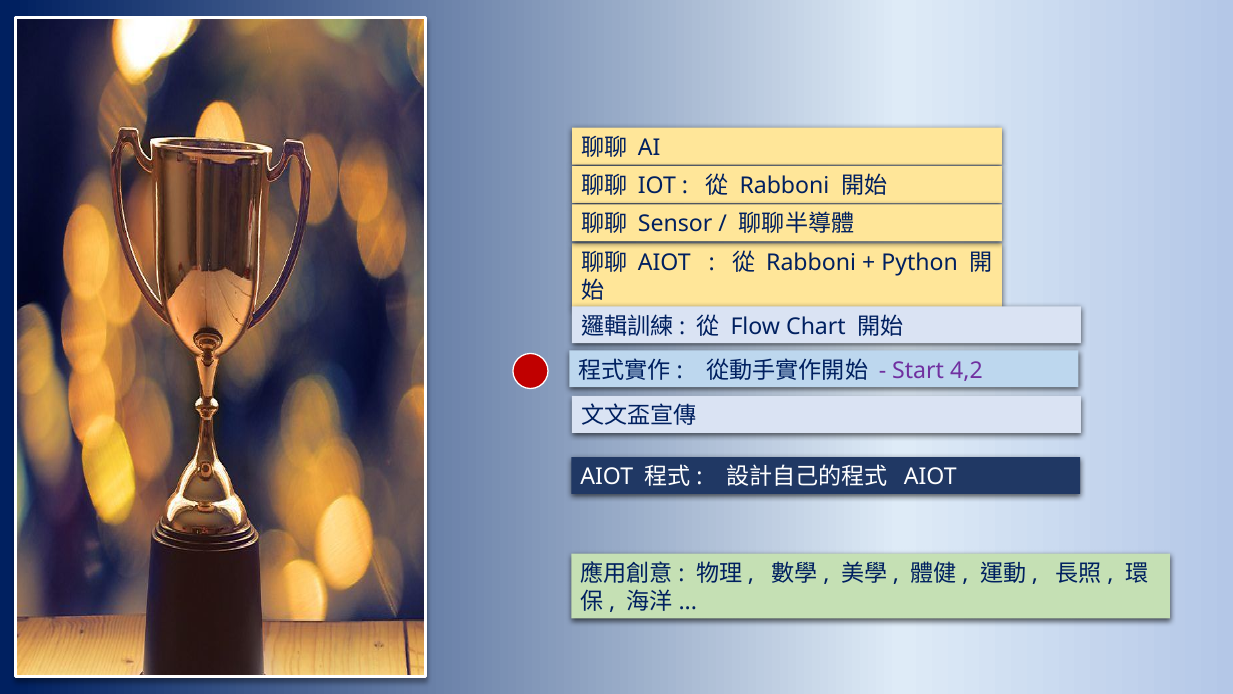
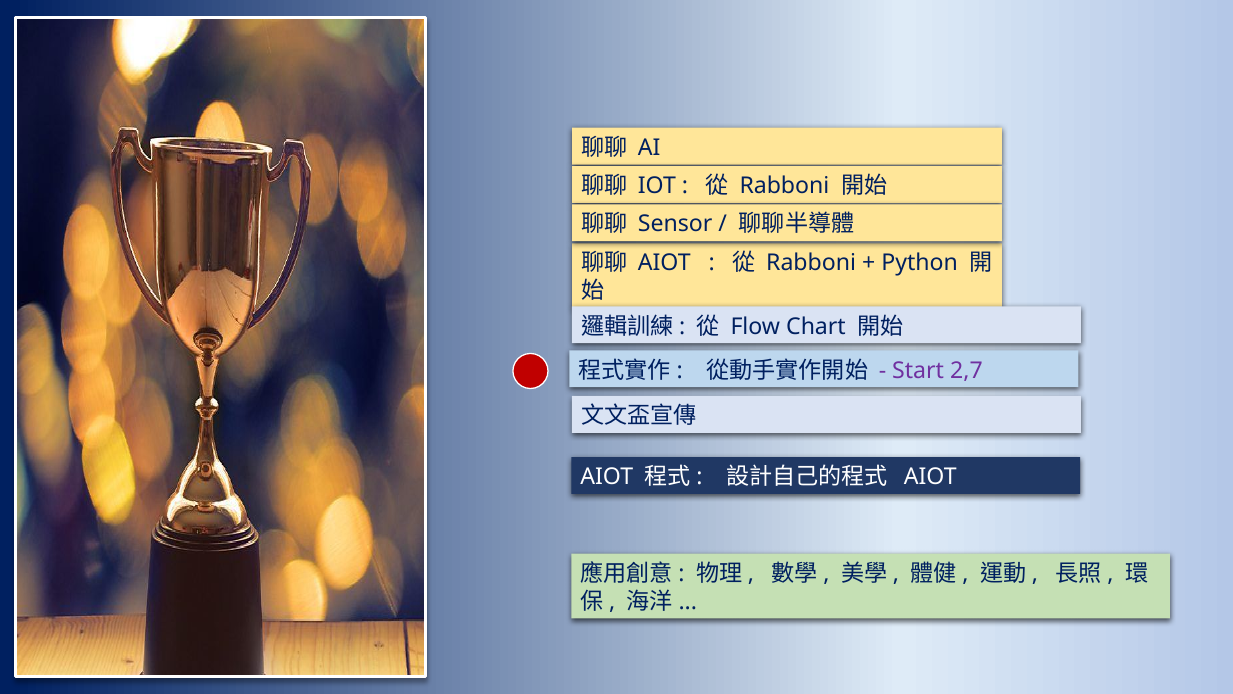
4,2: 4,2 -> 2,7
